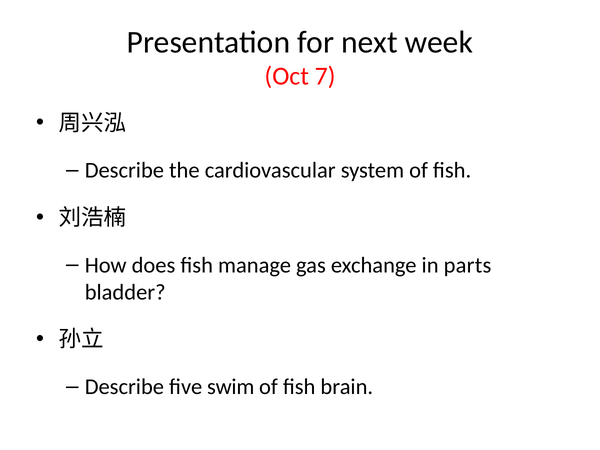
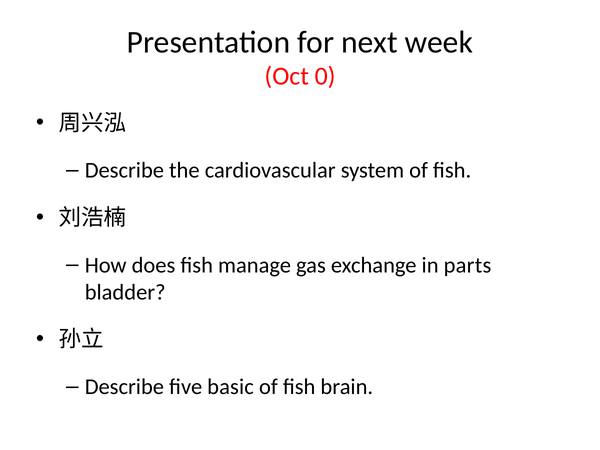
7: 7 -> 0
swim: swim -> basic
